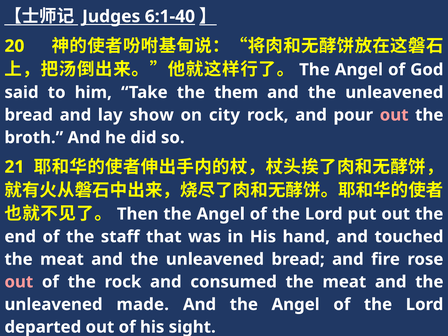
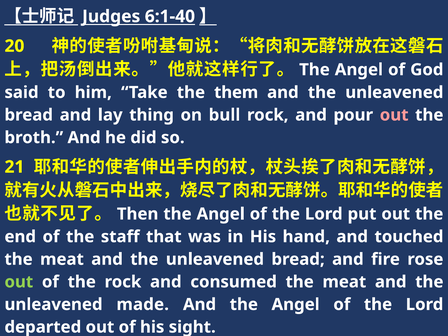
show: show -> thing
city: city -> bull
out at (19, 282) colour: pink -> light green
